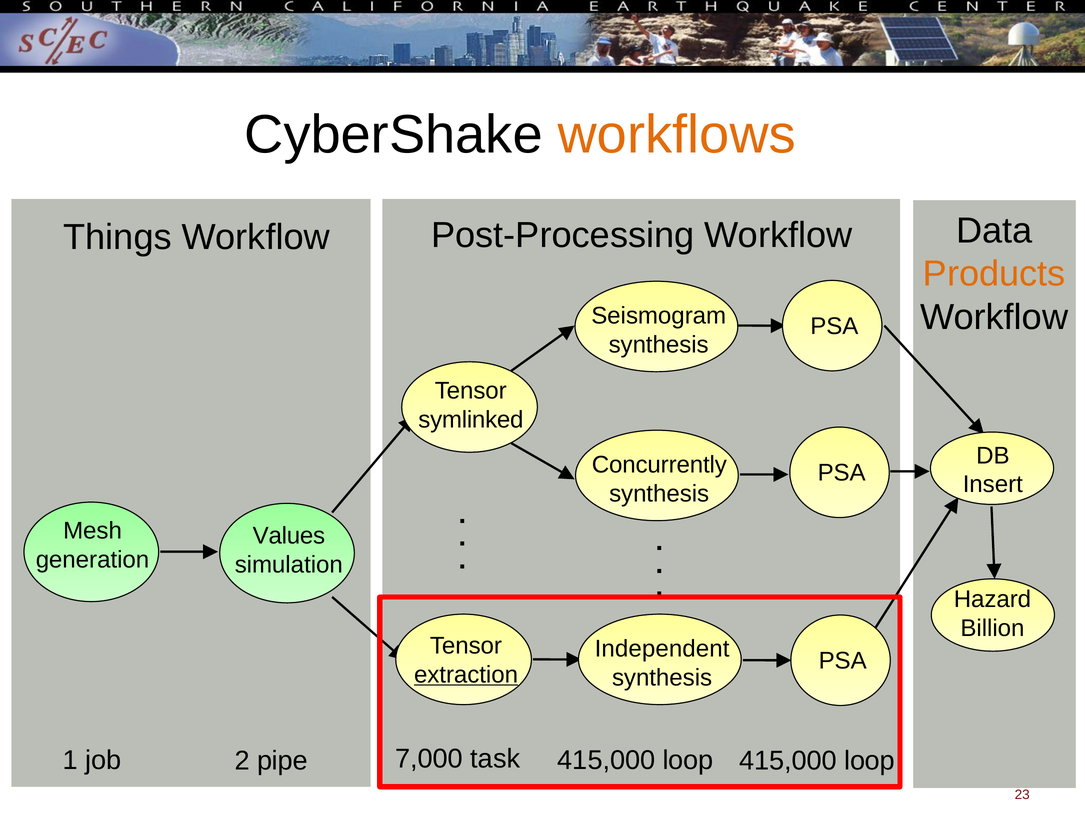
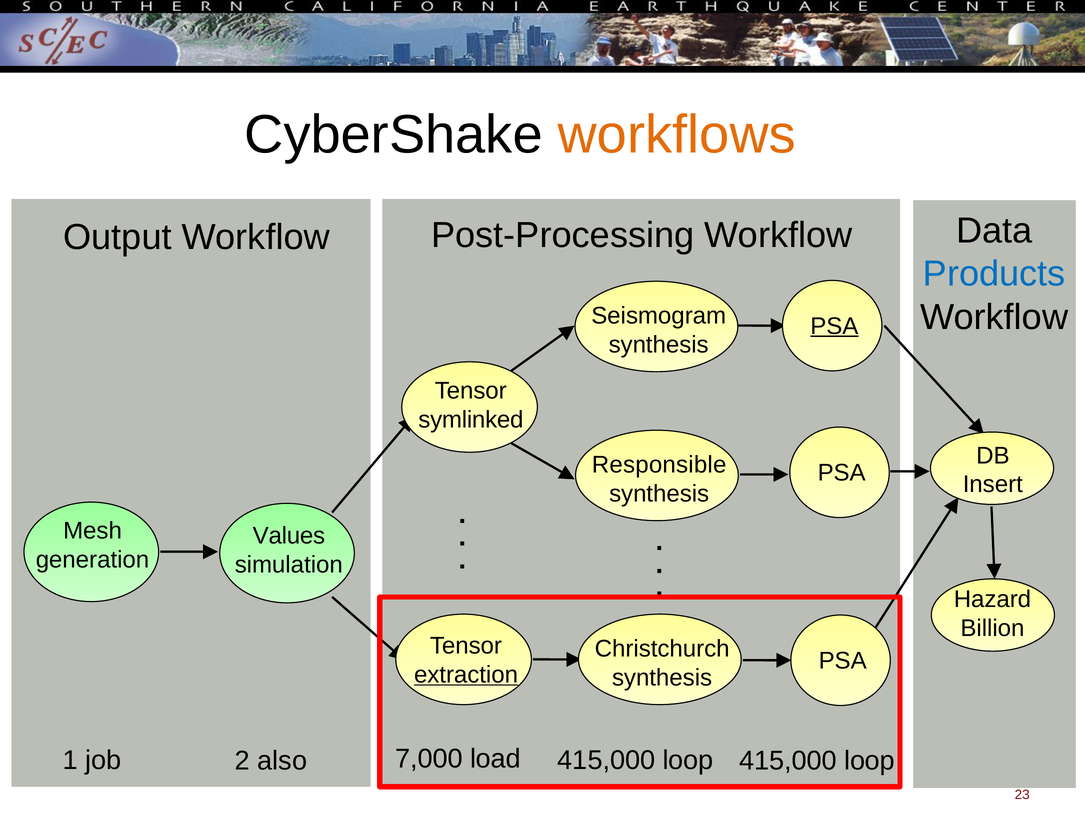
Things: Things -> Output
Products colour: orange -> blue
PSA at (834, 326) underline: none -> present
Concurrently: Concurrently -> Responsible
Independent: Independent -> Christchurch
task: task -> load
pipe: pipe -> also
